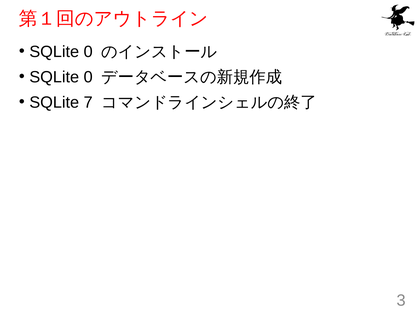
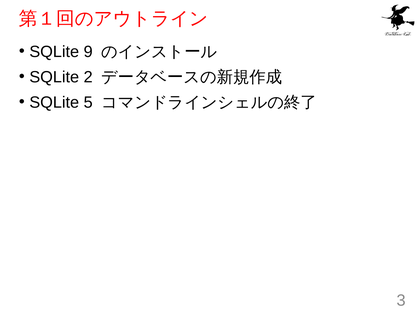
0 at (88, 52): 0 -> 9
0 at (88, 77): 0 -> 2
7: 7 -> 5
